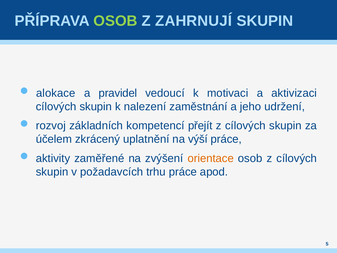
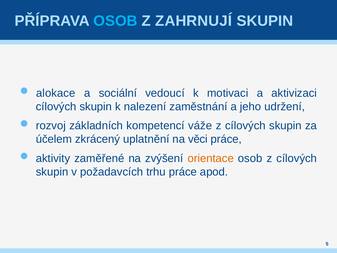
OSOB at (115, 21) colour: light green -> light blue
pravidel: pravidel -> sociální
přejít: přejít -> váže
výší: výší -> věci
